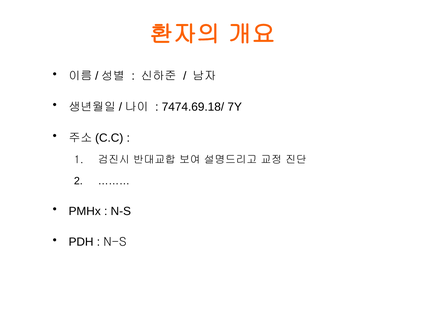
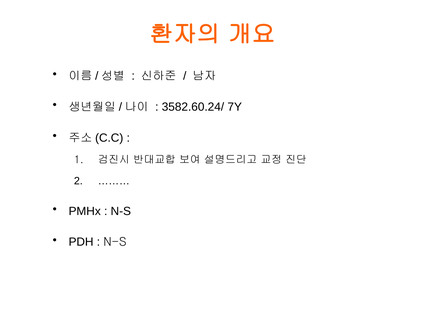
7474.69.18/: 7474.69.18/ -> 3582.60.24/
